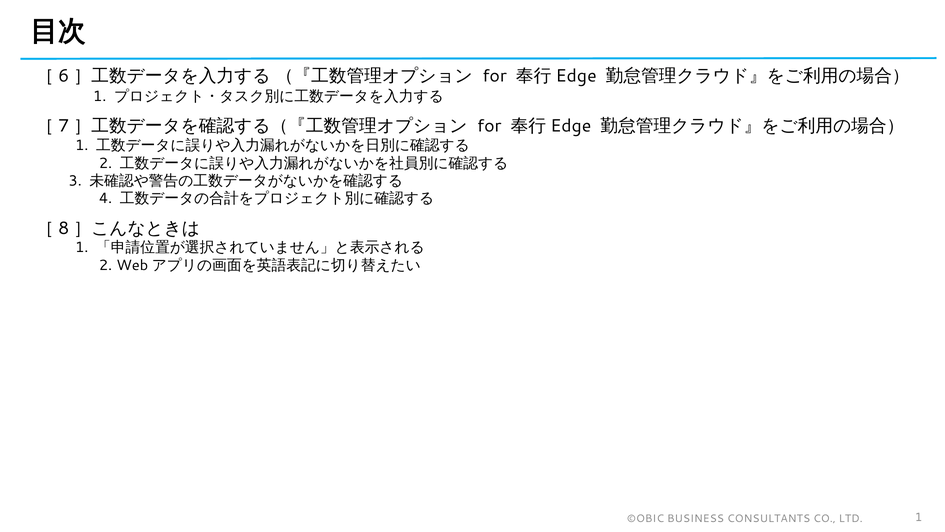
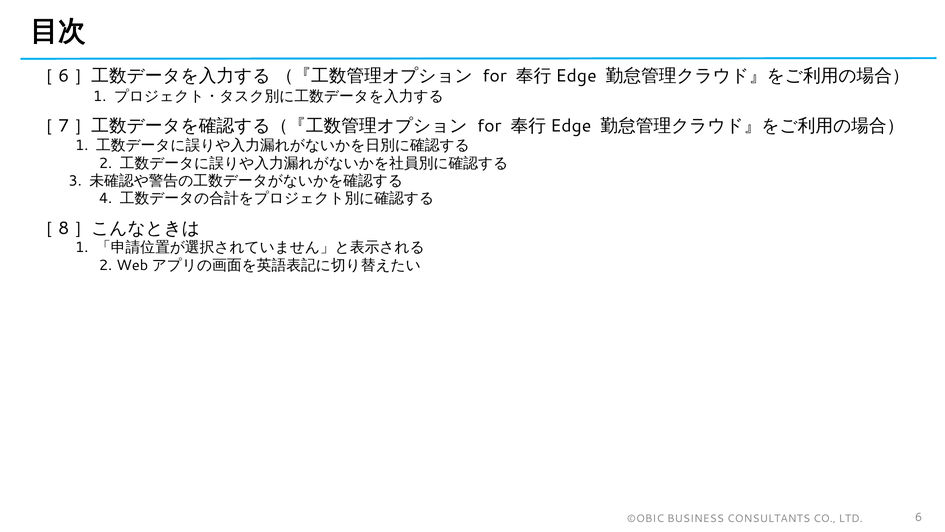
LTD 1: 1 -> 6
